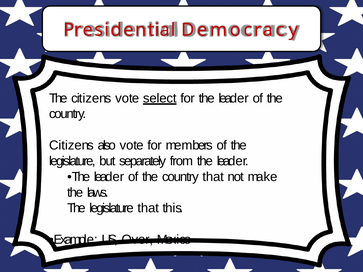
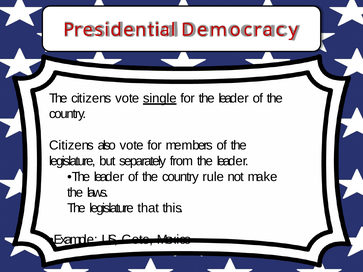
select: select -> single
country that: that -> rule
Over: Over -> Gets
